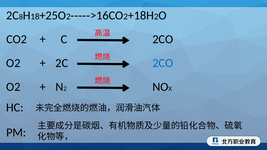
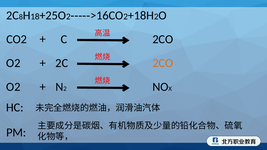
2CO at (163, 63) colour: blue -> orange
